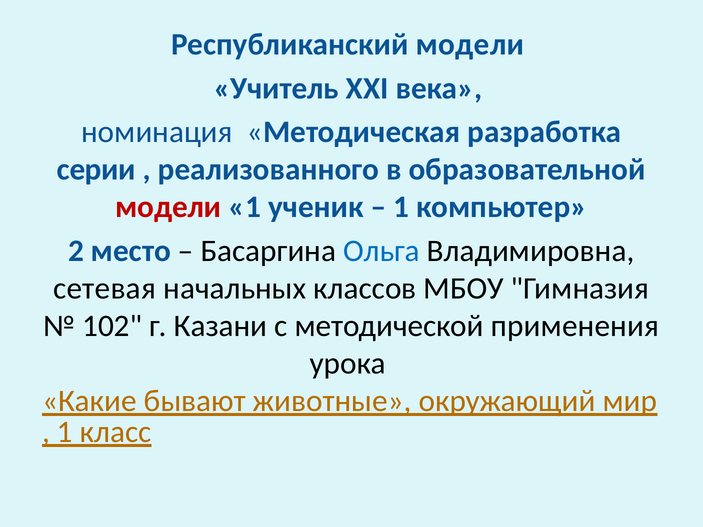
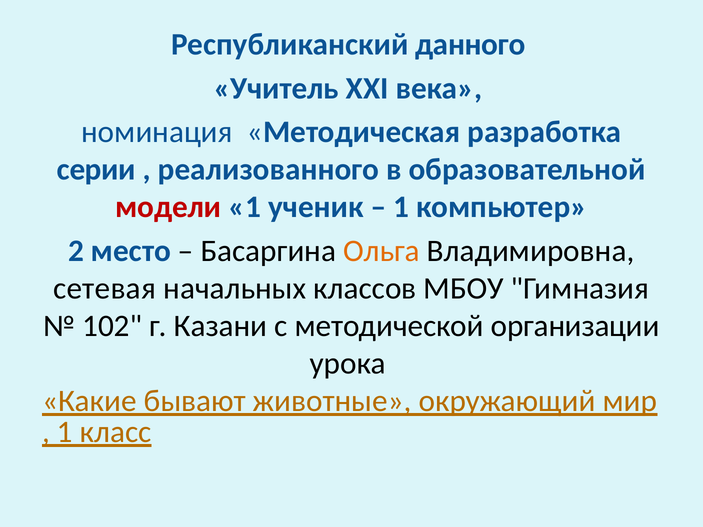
Республиканский модели: модели -> данного
Ольга colour: blue -> orange
применения: применения -> организации
